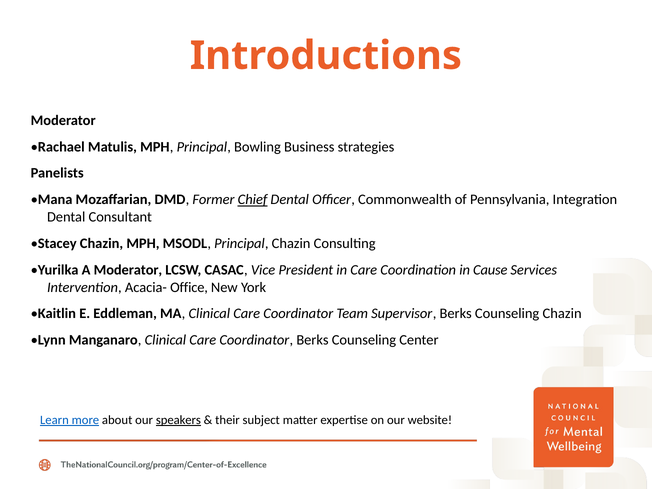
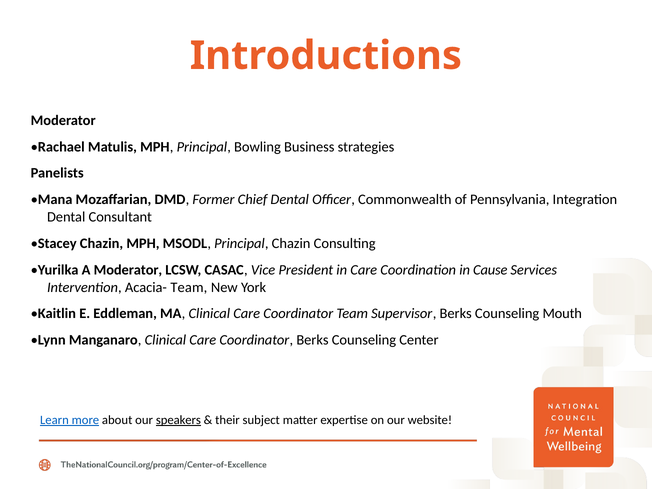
Chief underline: present -> none
Acacia- Office: Office -> Team
Counseling Chazin: Chazin -> Mouth
